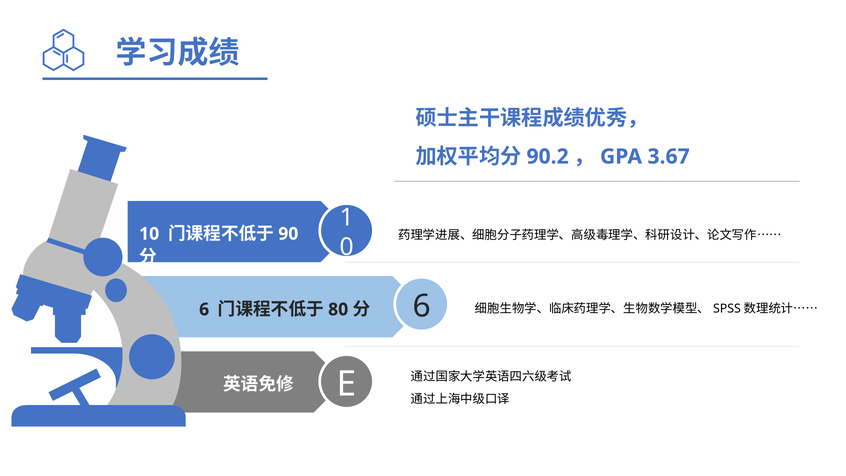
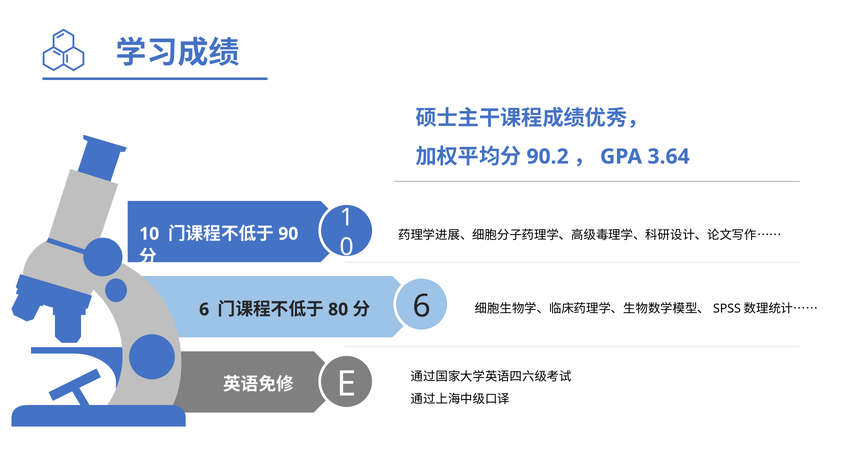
3.67: 3.67 -> 3.64
